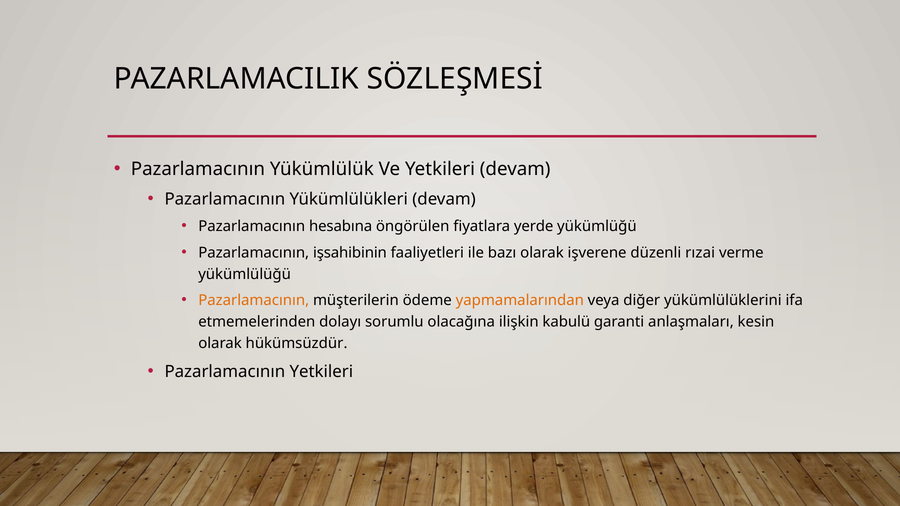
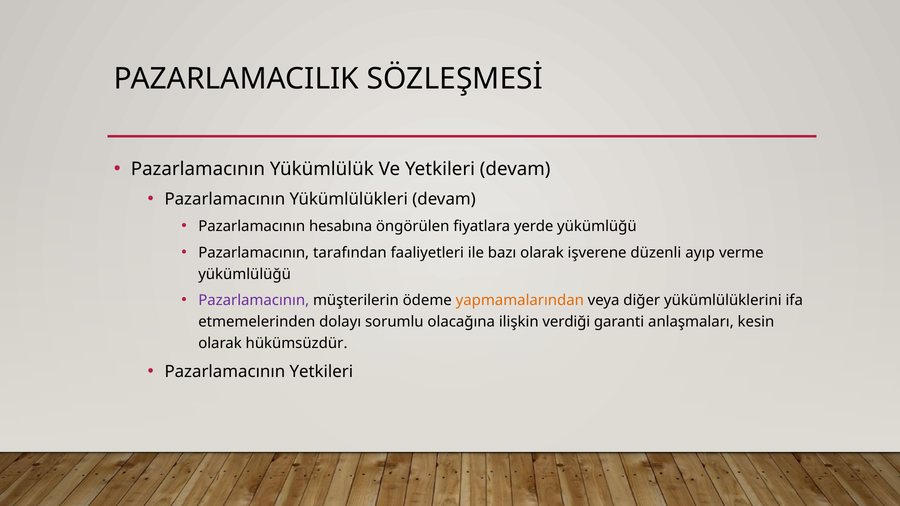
işsahibinin: işsahibinin -> tarafından
rızai: rızai -> ayıp
Pazarlamacının at (254, 301) colour: orange -> purple
kabulü: kabulü -> verdiği
